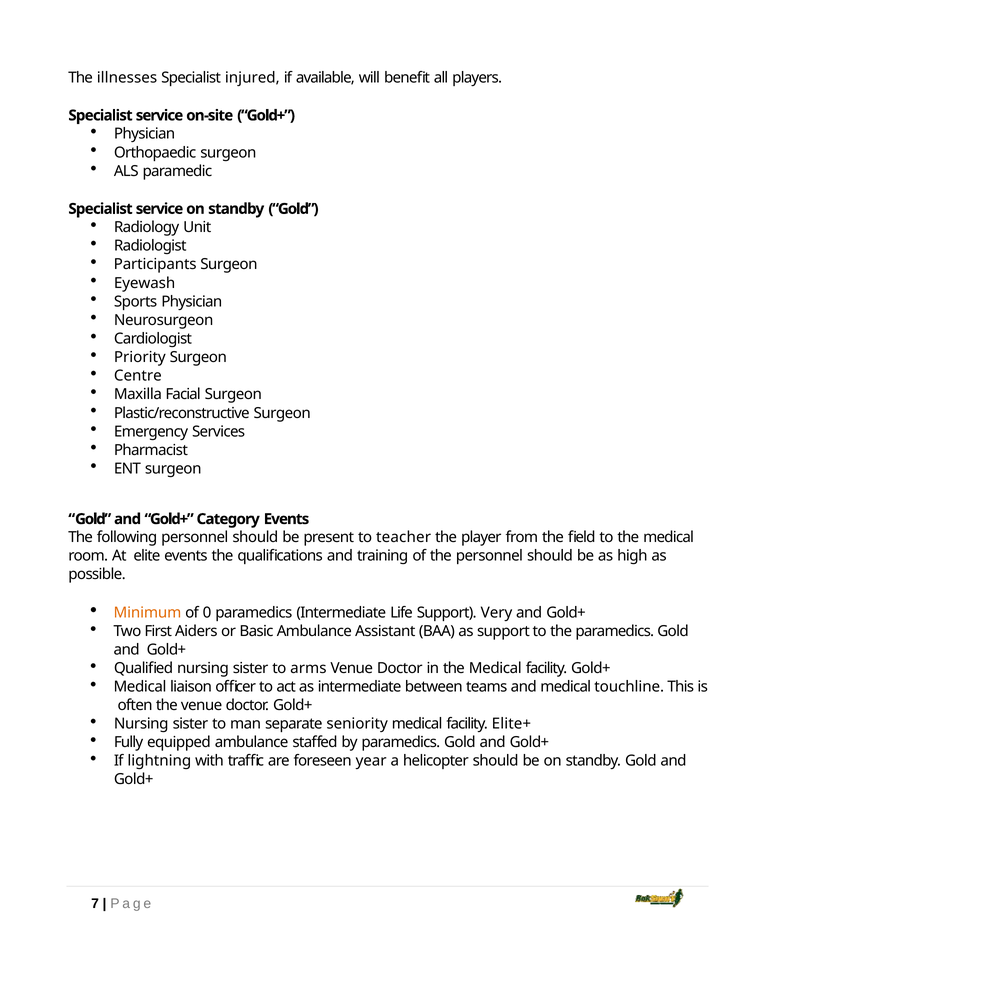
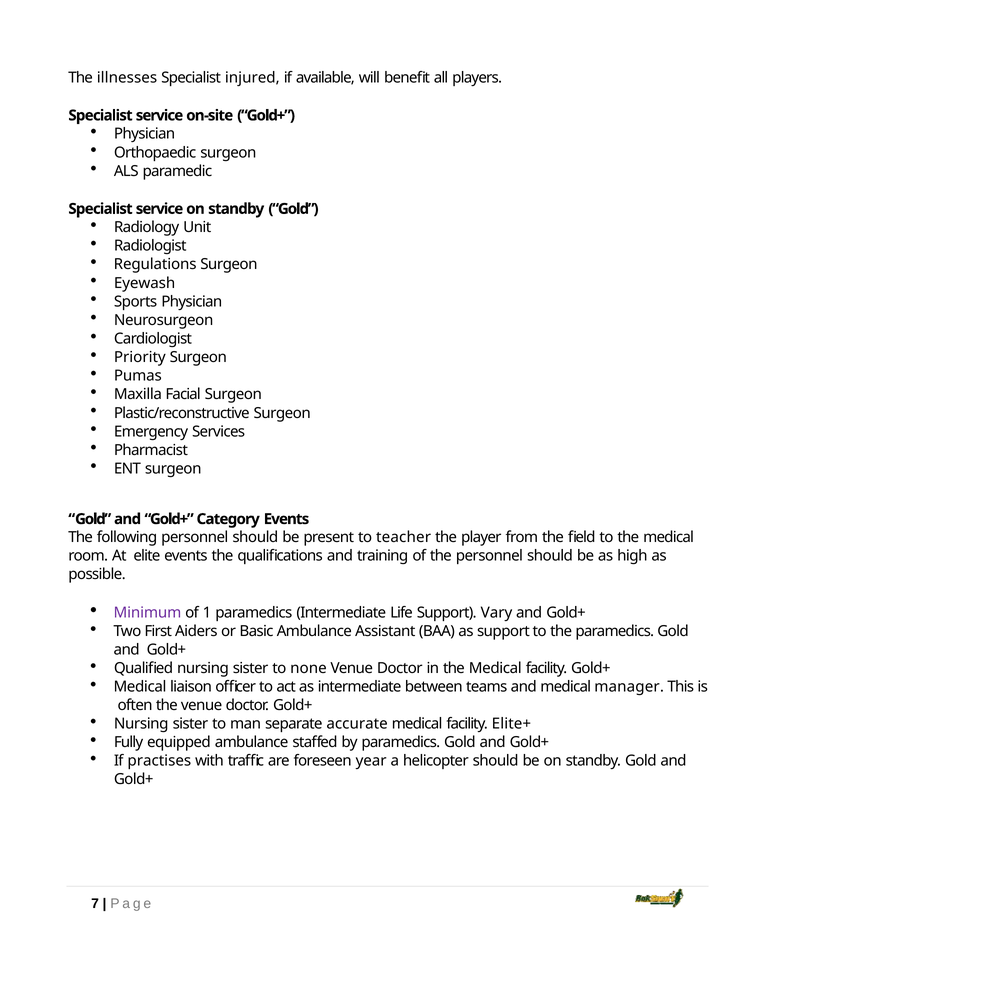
Participants: Participants -> Regulations
Centre: Centre -> Pumas
Minimum colour: orange -> purple
0: 0 -> 1
Very: Very -> Vary
arms: arms -> none
touchline: touchline -> manager
seniority: seniority -> accurate
lightning: lightning -> practises
